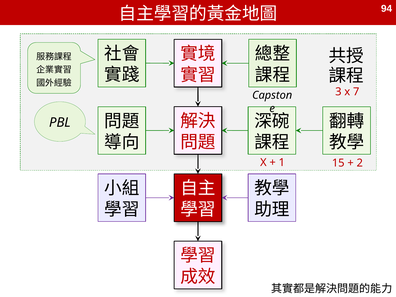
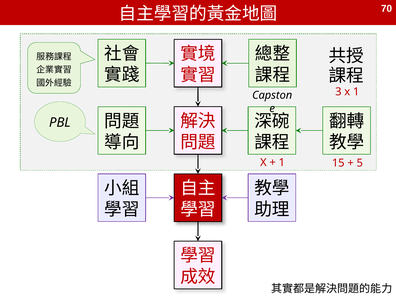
94: 94 -> 70
x 7: 7 -> 1
2: 2 -> 5
